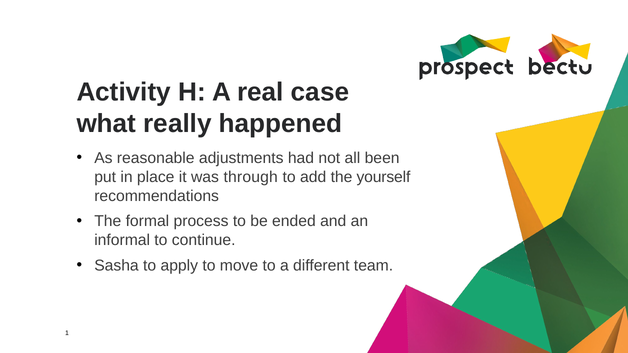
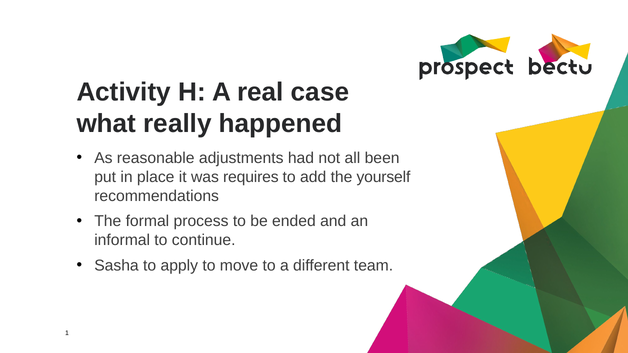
through: through -> requires
